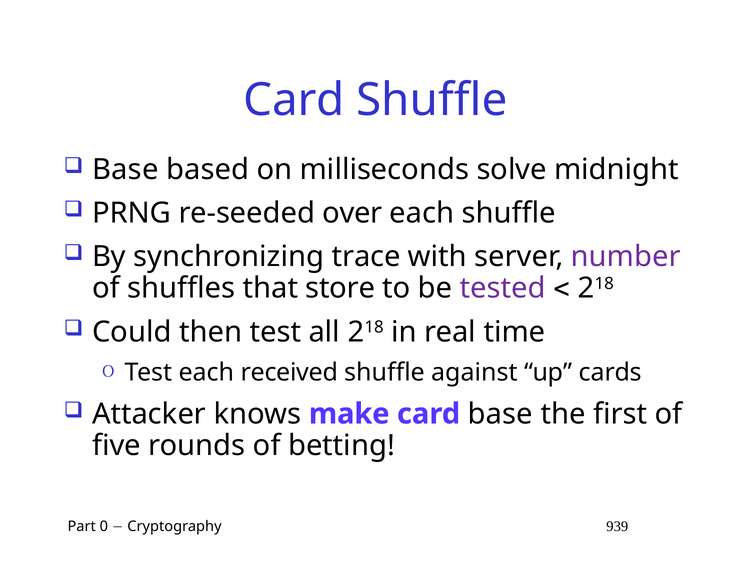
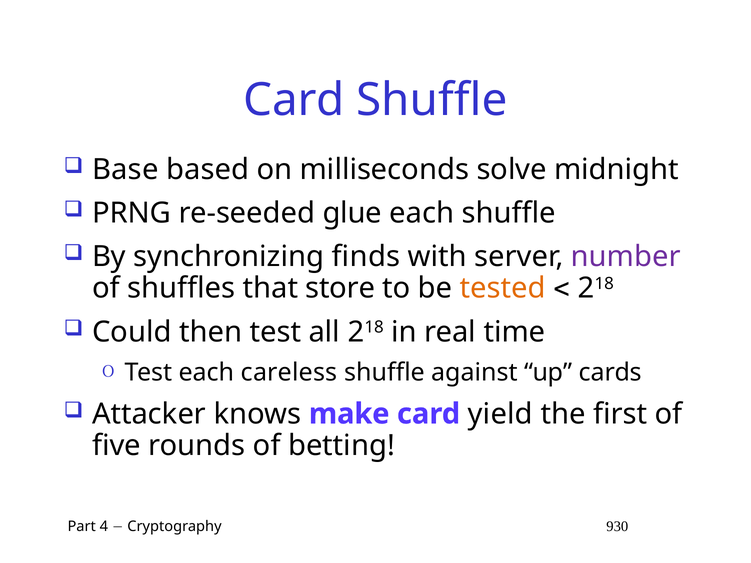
over: over -> glue
trace: trace -> finds
tested colour: purple -> orange
received: received -> careless
card base: base -> yield
0: 0 -> 4
939: 939 -> 930
